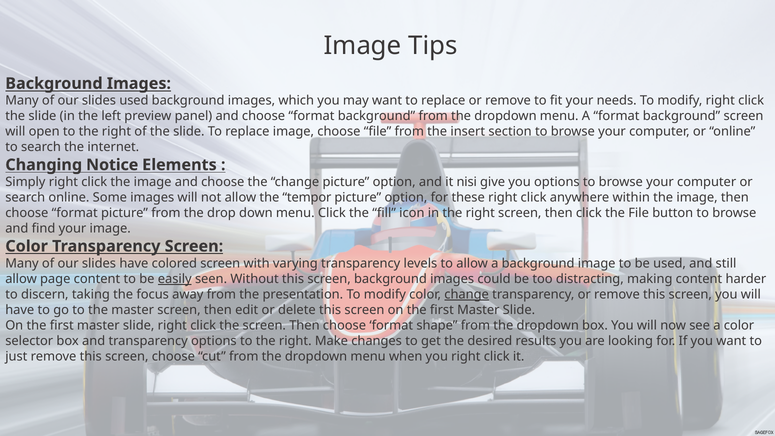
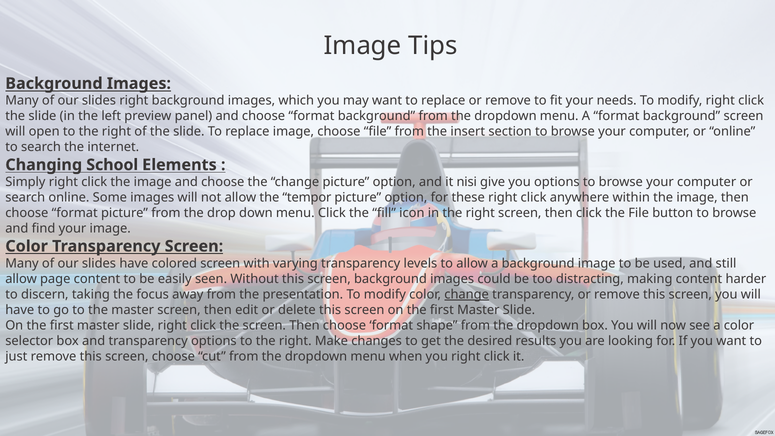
slides used: used -> right
Notice: Notice -> School
easily underline: present -> none
